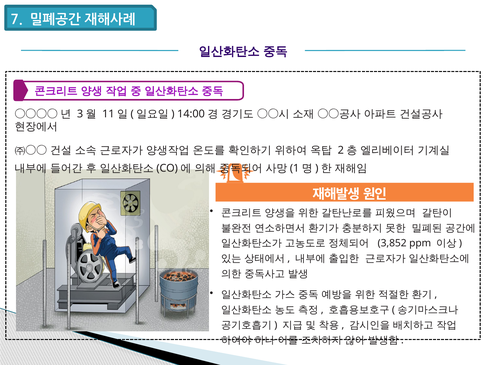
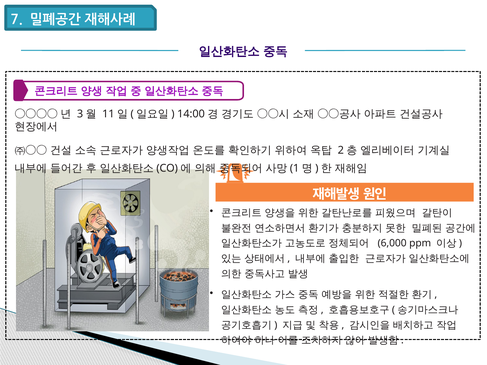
3,852: 3,852 -> 6,000
